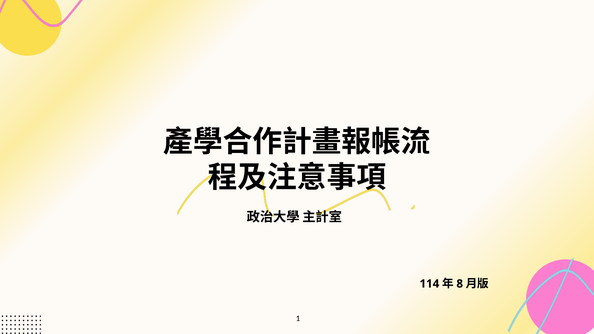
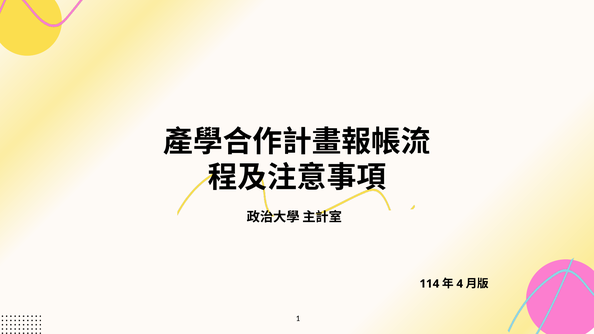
8: 8 -> 4
